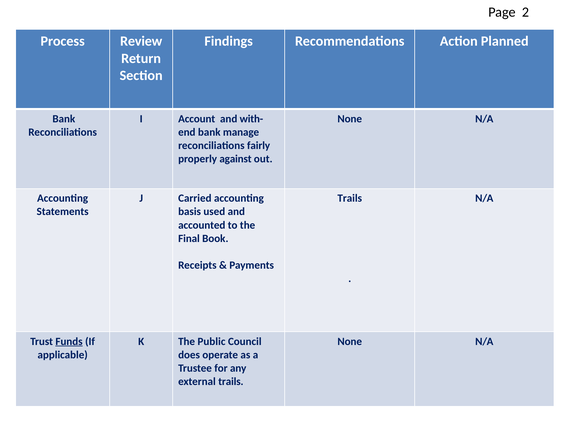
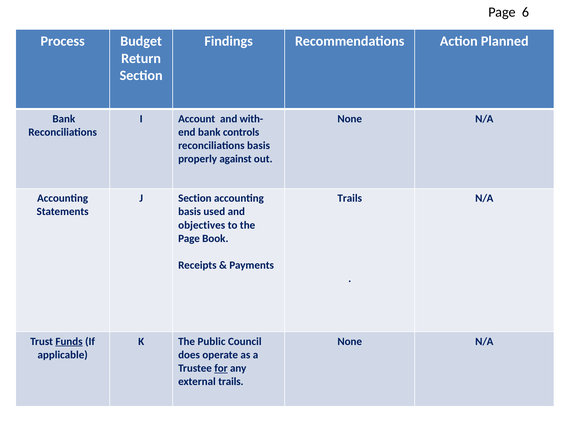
2: 2 -> 6
Review: Review -> Budget
manage: manage -> controls
reconciliations fairly: fairly -> basis
J Carried: Carried -> Section
accounted: accounted -> objectives
Final at (189, 238): Final -> Page
for underline: none -> present
